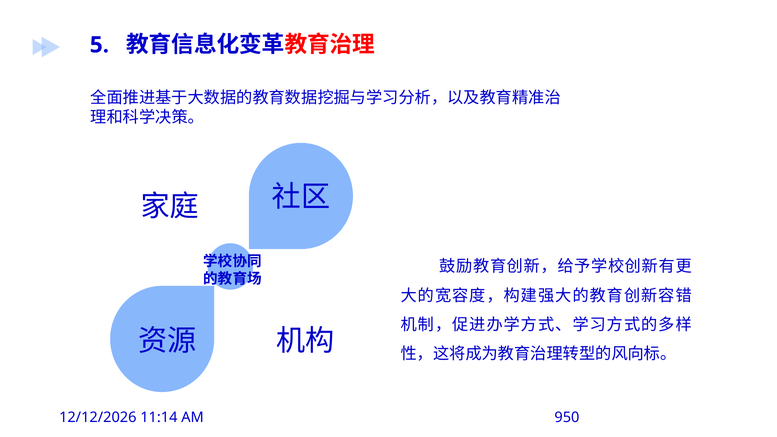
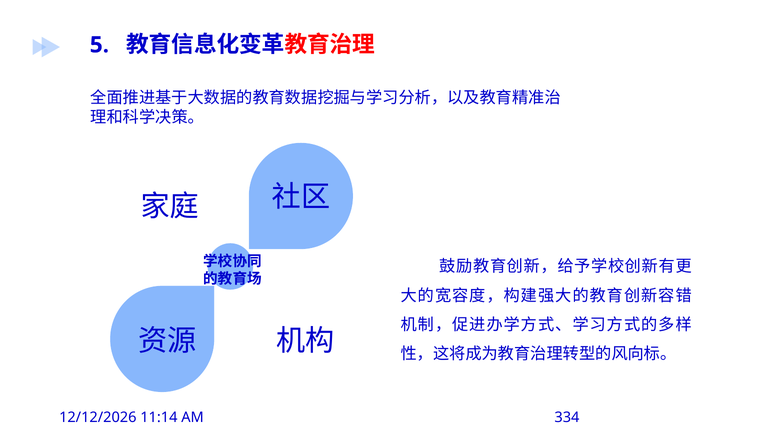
950: 950 -> 334
